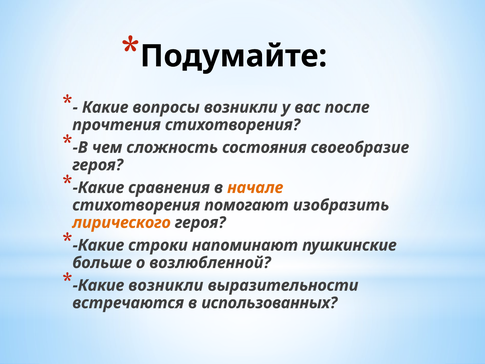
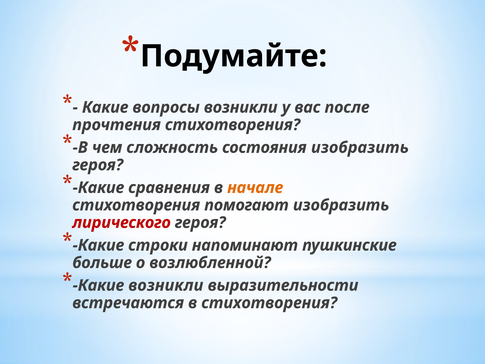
состояния своеобразие: своеобразие -> изобразить
лирического colour: orange -> red
в использованных: использованных -> стихотворения
